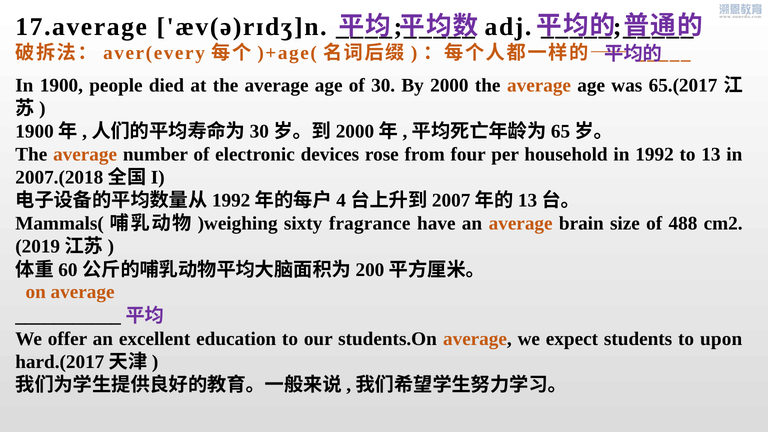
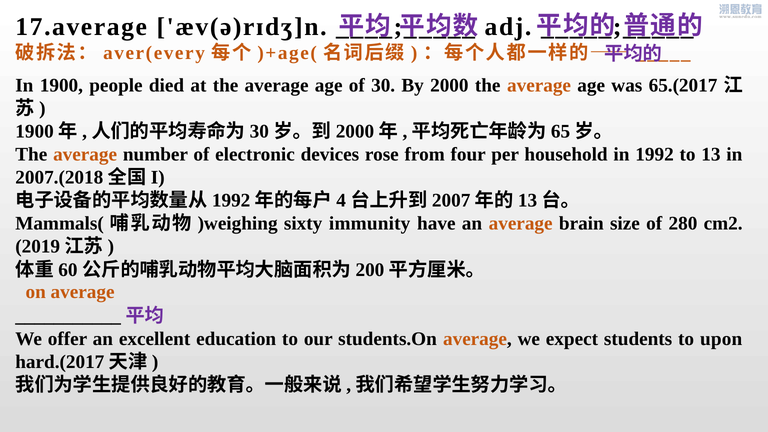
fragrance: fragrance -> immunity
488: 488 -> 280
